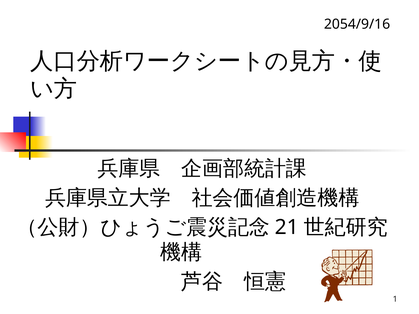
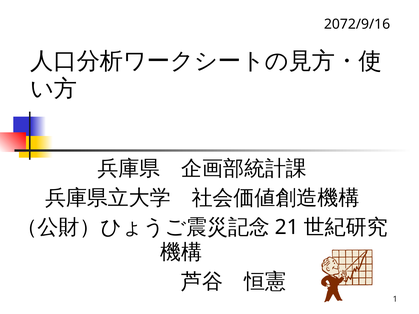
2054/9/16: 2054/9/16 -> 2072/9/16
